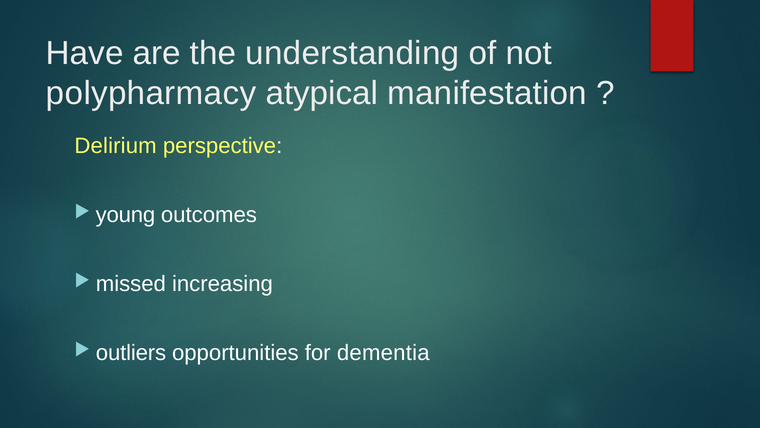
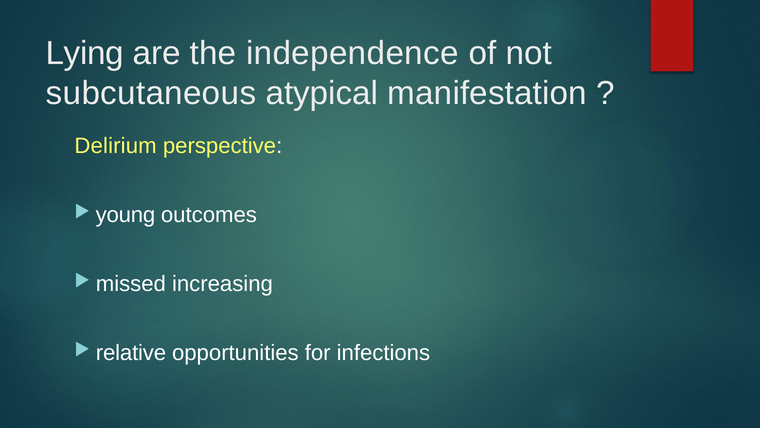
Have: Have -> Lying
understanding: understanding -> independence
polypharmacy: polypharmacy -> subcutaneous
outliers: outliers -> relative
dementia: dementia -> infections
